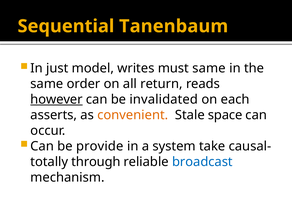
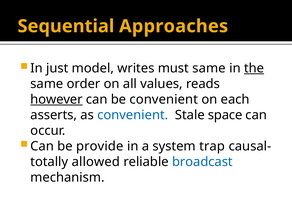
Tanenbaum: Tanenbaum -> Approaches
the underline: none -> present
return: return -> values
be invalidated: invalidated -> convenient
convenient at (133, 115) colour: orange -> blue
take: take -> trap
through: through -> allowed
